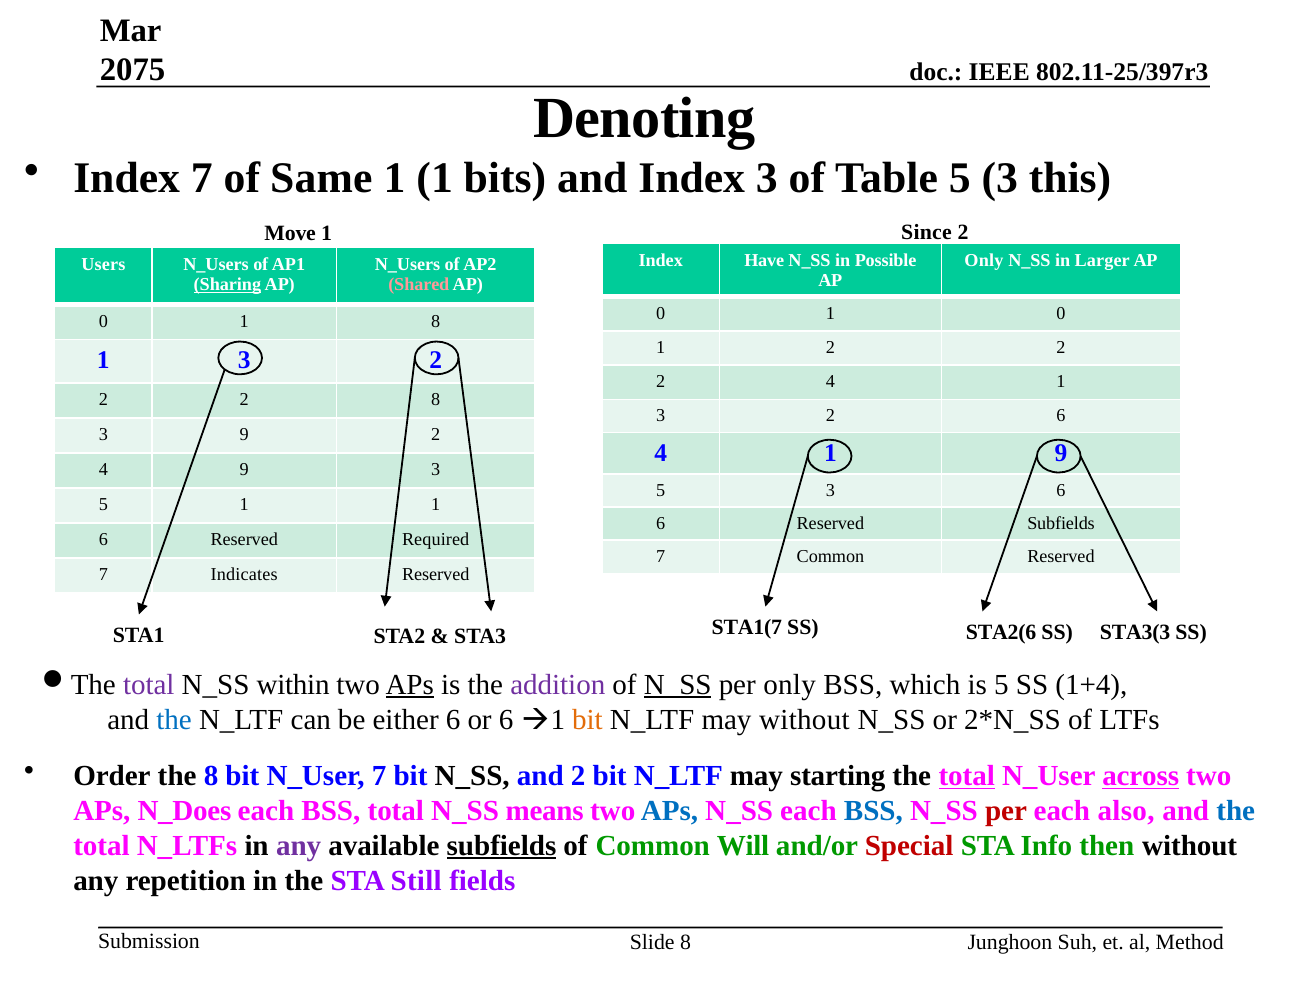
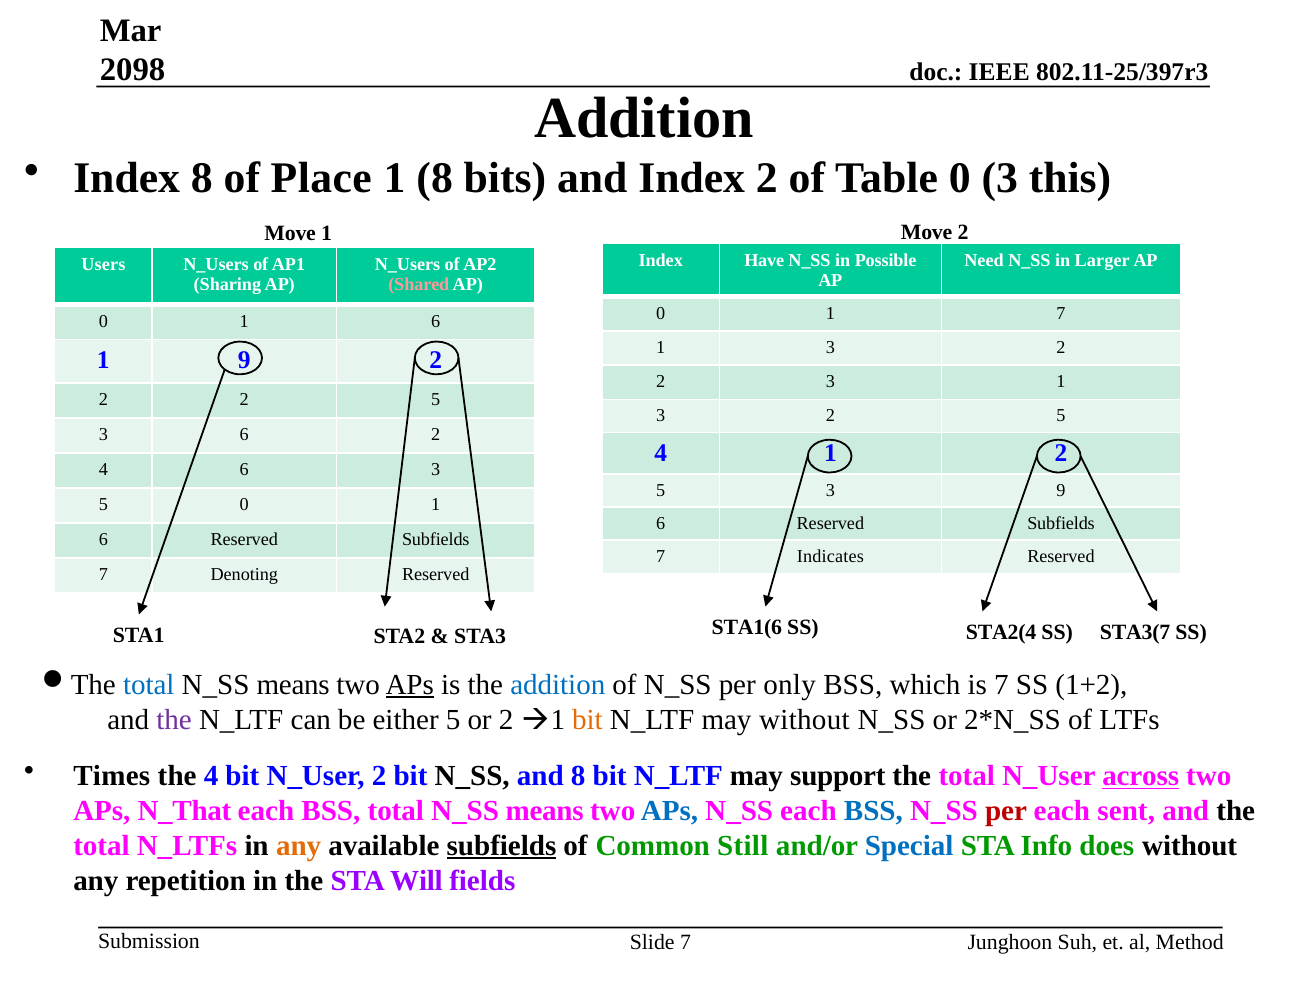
2075: 2075 -> 2098
Denoting at (644, 118): Denoting -> Addition
Index 7: 7 -> 8
Same: Same -> Place
1 at (435, 178): 1 -> 8
Index 3: 3 -> 2
Table 5: 5 -> 0
1 Since: Since -> Move
Only at (984, 260): Only -> Need
Sharing underline: present -> none
1 0: 0 -> 7
8 at (436, 321): 8 -> 6
2 at (830, 348): 2 -> 3
3 at (244, 360): 3 -> 9
4 at (830, 382): 4 -> 3
2 2 8: 8 -> 5
3 2 6: 6 -> 5
3 9: 9 -> 6
1 9: 9 -> 2
4 9: 9 -> 6
3 6: 6 -> 9
5 1: 1 -> 0
Required at (436, 540): Required -> Subfields
7 Common: Common -> Indicates
Indicates: Indicates -> Denoting
STA1(7: STA1(7 -> STA1(6
STA2(6: STA2(6 -> STA2(4
STA3(3: STA3(3 -> STA3(7
total at (149, 685) colour: purple -> blue
within at (293, 685): within -> means
addition at (558, 685) colour: purple -> blue
N_SS at (678, 685) underline: present -> none
is 5: 5 -> 7
1+4: 1+4 -> 1+2
the at (174, 720) colour: blue -> purple
either 6: 6 -> 5
or 6: 6 -> 2
Order: Order -> Times
the 8: 8 -> 4
N_User 7: 7 -> 2
and 2: 2 -> 8
starting: starting -> support
total at (967, 776) underline: present -> none
N_Does: N_Does -> N_That
also: also -> sent
the at (1236, 811) colour: blue -> black
any at (299, 846) colour: purple -> orange
Will: Will -> Still
Special colour: red -> blue
then: then -> does
Still: Still -> Will
Slide 8: 8 -> 7
